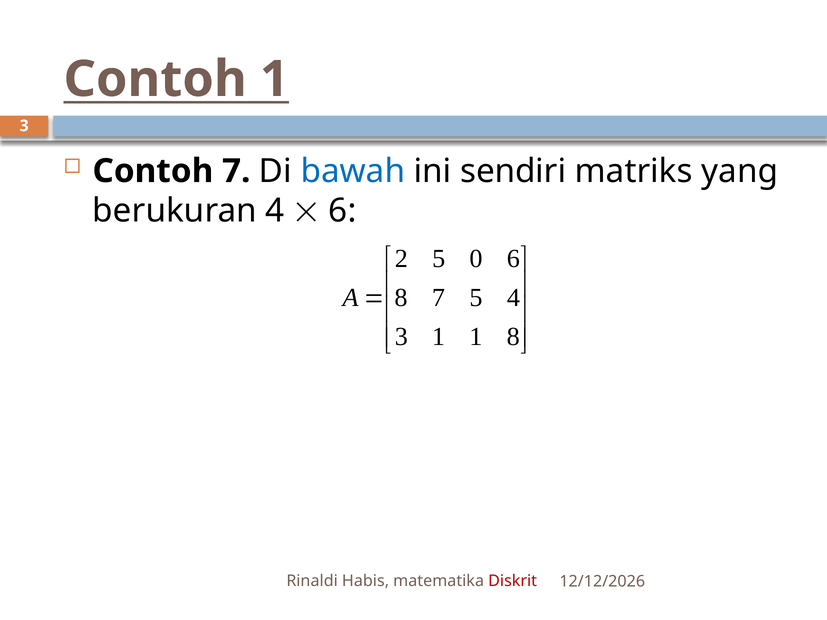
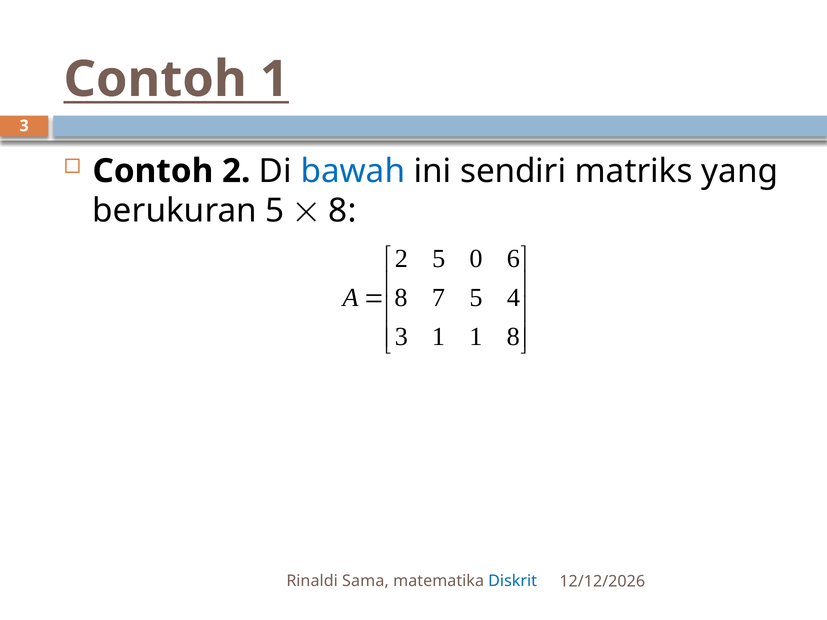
Contoh 7: 7 -> 2
berukuran 4: 4 -> 5
6 at (342, 211): 6 -> 8
Habis: Habis -> Sama
Diskrit colour: red -> blue
